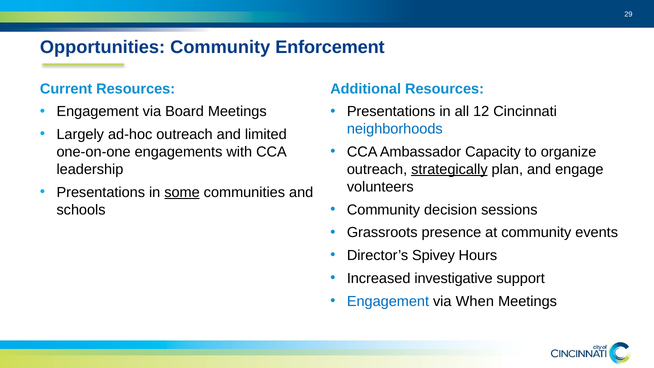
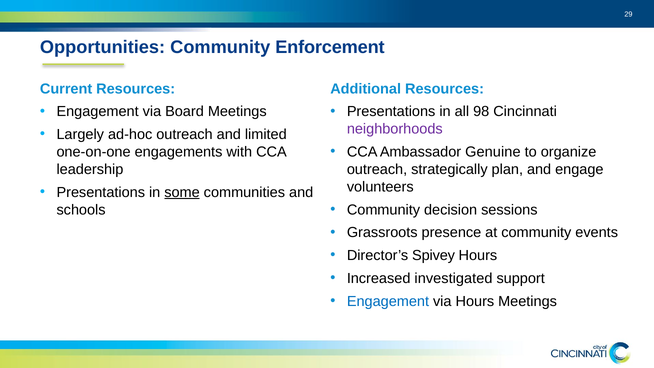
12: 12 -> 98
neighborhoods colour: blue -> purple
Capacity: Capacity -> Genuine
strategically underline: present -> none
investigative: investigative -> investigated
via When: When -> Hours
